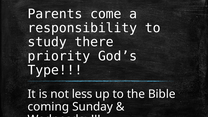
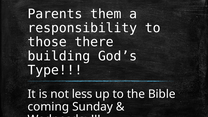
come: come -> them
study: study -> those
priority: priority -> building
